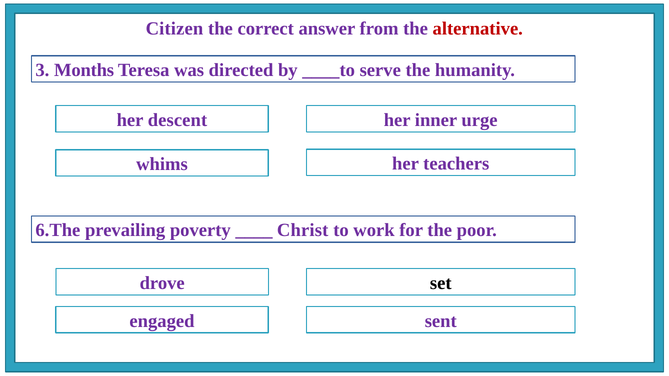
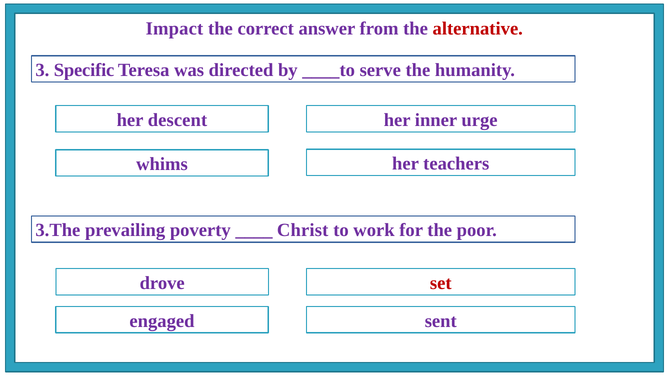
Citizen: Citizen -> Impact
Months: Months -> Specific
6.The: 6.The -> 3.The
set colour: black -> red
